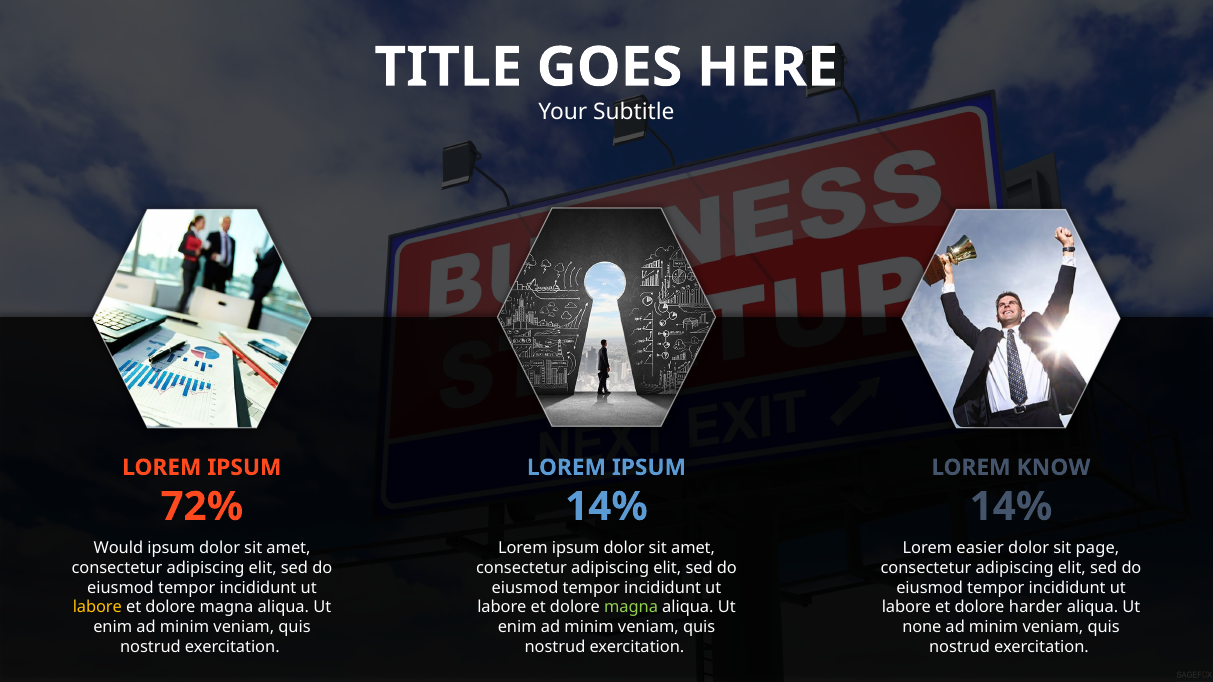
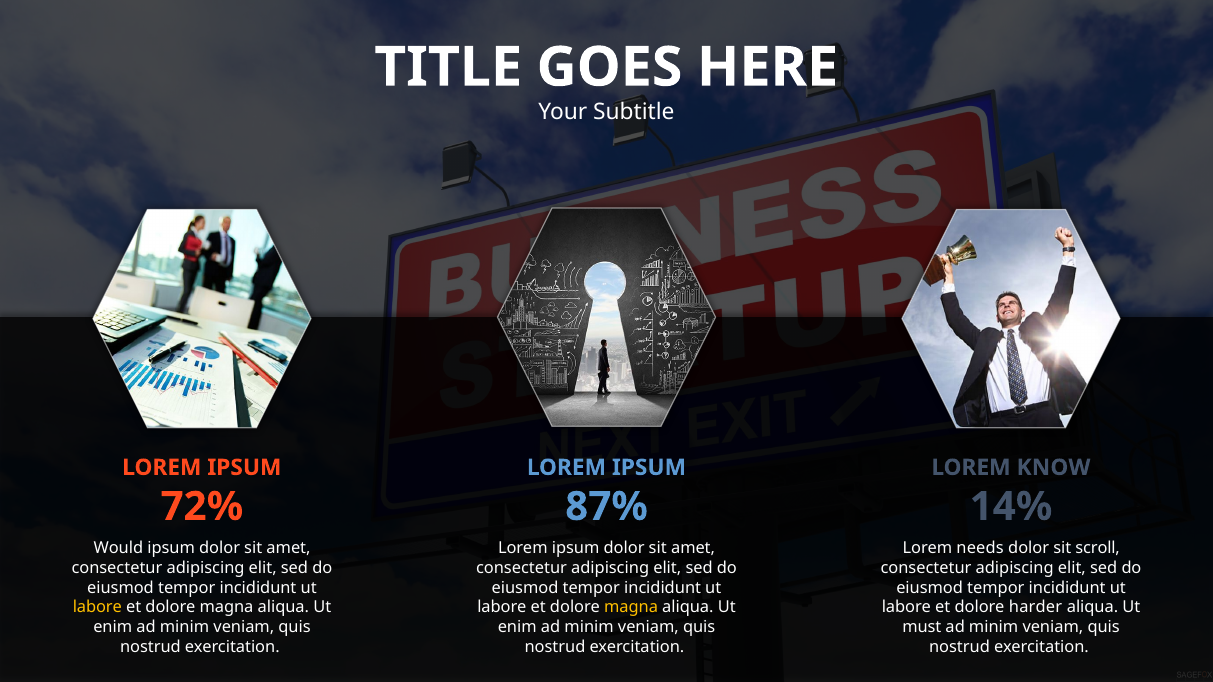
14% at (606, 507): 14% -> 87%
easier: easier -> needs
page: page -> scroll
magna at (631, 608) colour: light green -> yellow
none: none -> must
